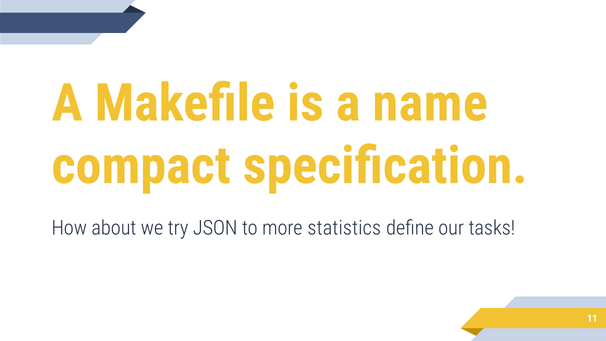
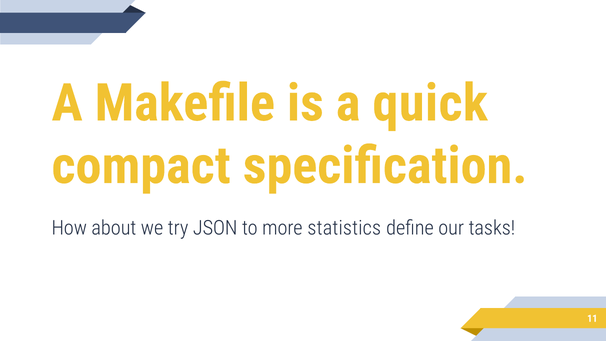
name: name -> quick
